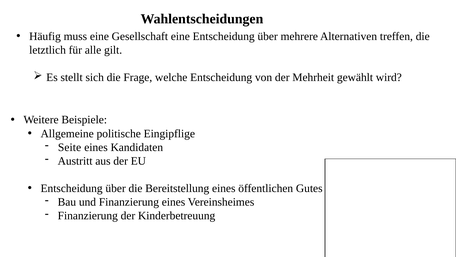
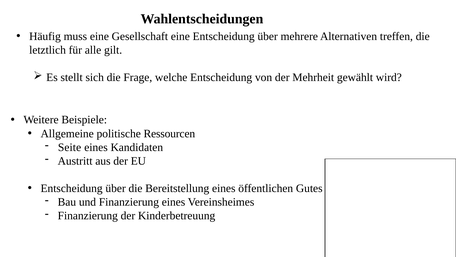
Eingipflige: Eingipflige -> Ressourcen
